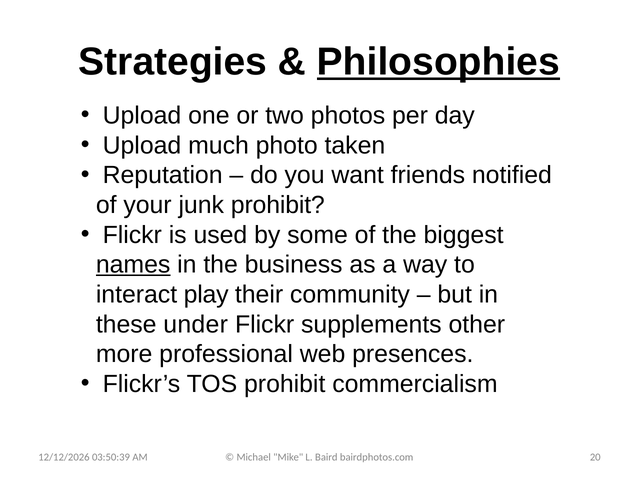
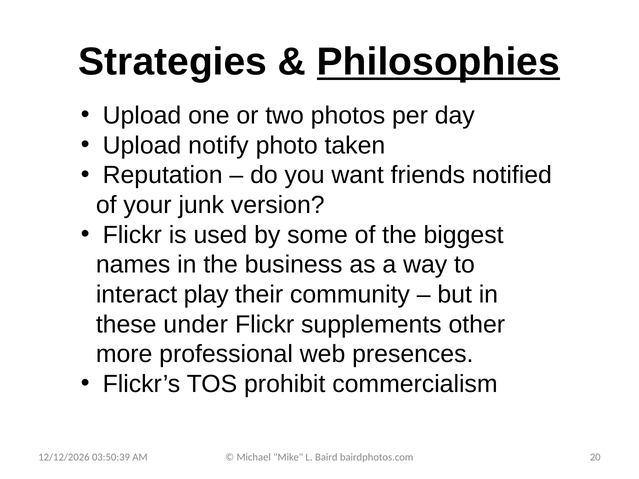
much: much -> notify
junk prohibit: prohibit -> version
names underline: present -> none
